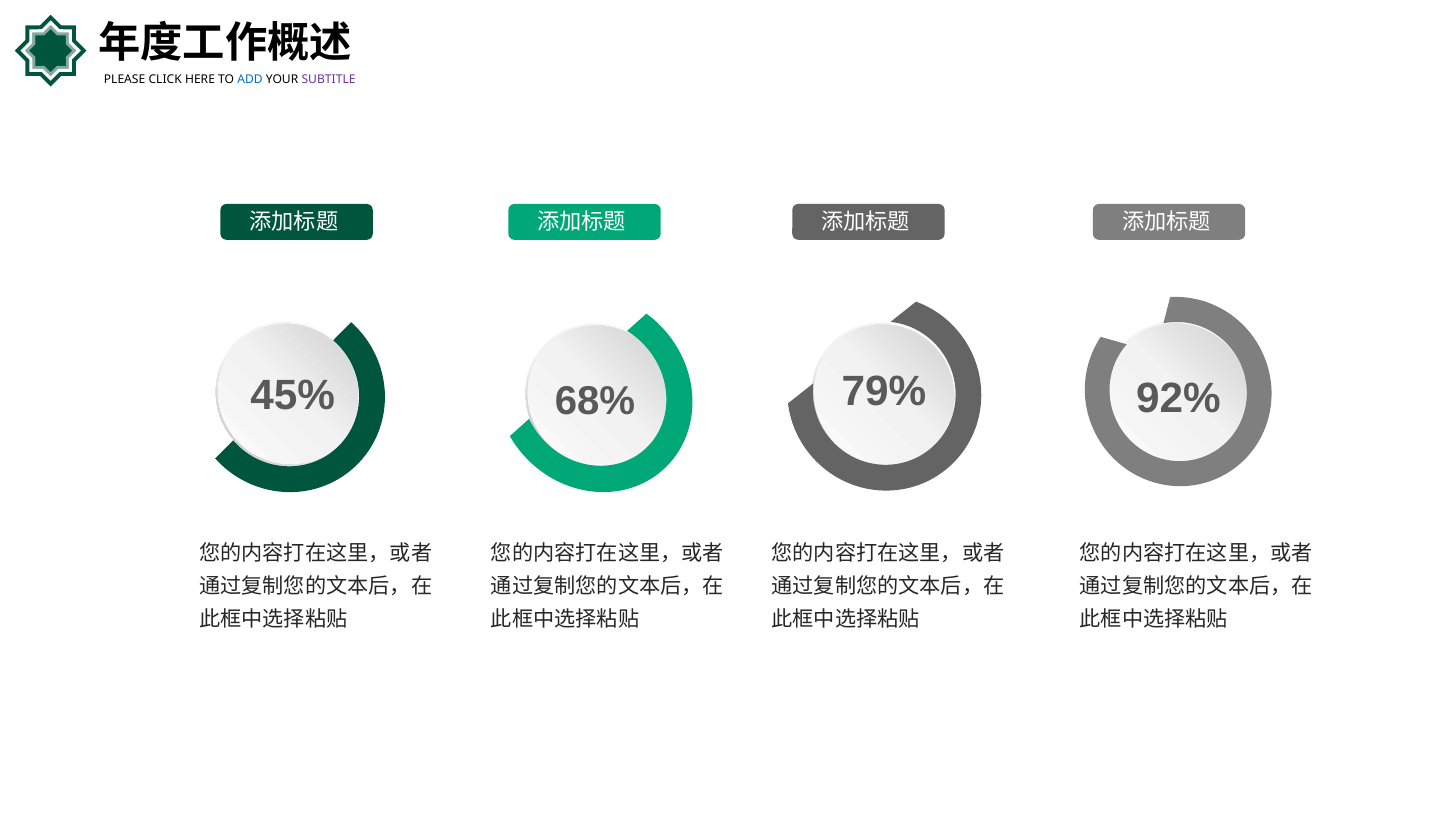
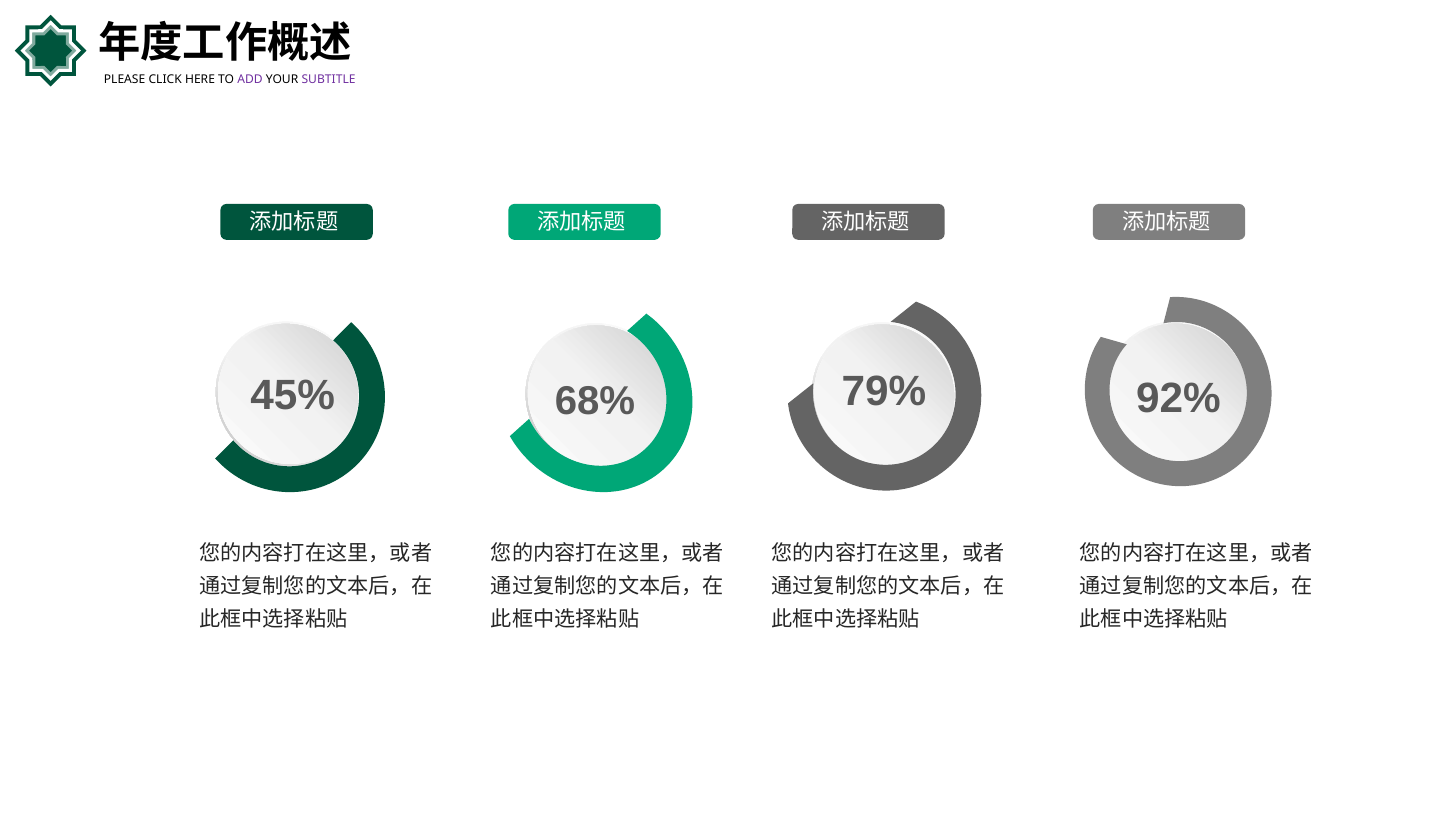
ADD colour: blue -> purple
